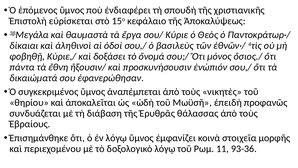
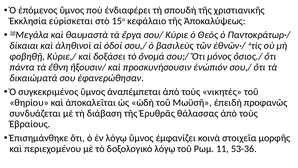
Ἐπιστολὴ: Ἐπιστολὴ -> Ἐκκλησία
93-36: 93-36 -> 53-36
